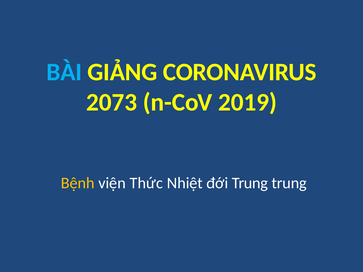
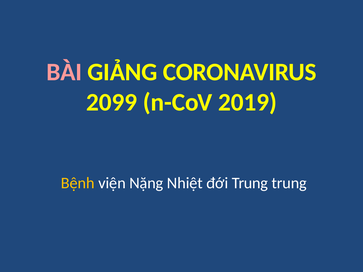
BÀI colour: light blue -> pink
2073: 2073 -> 2099
Thức: Thức -> Nặng
